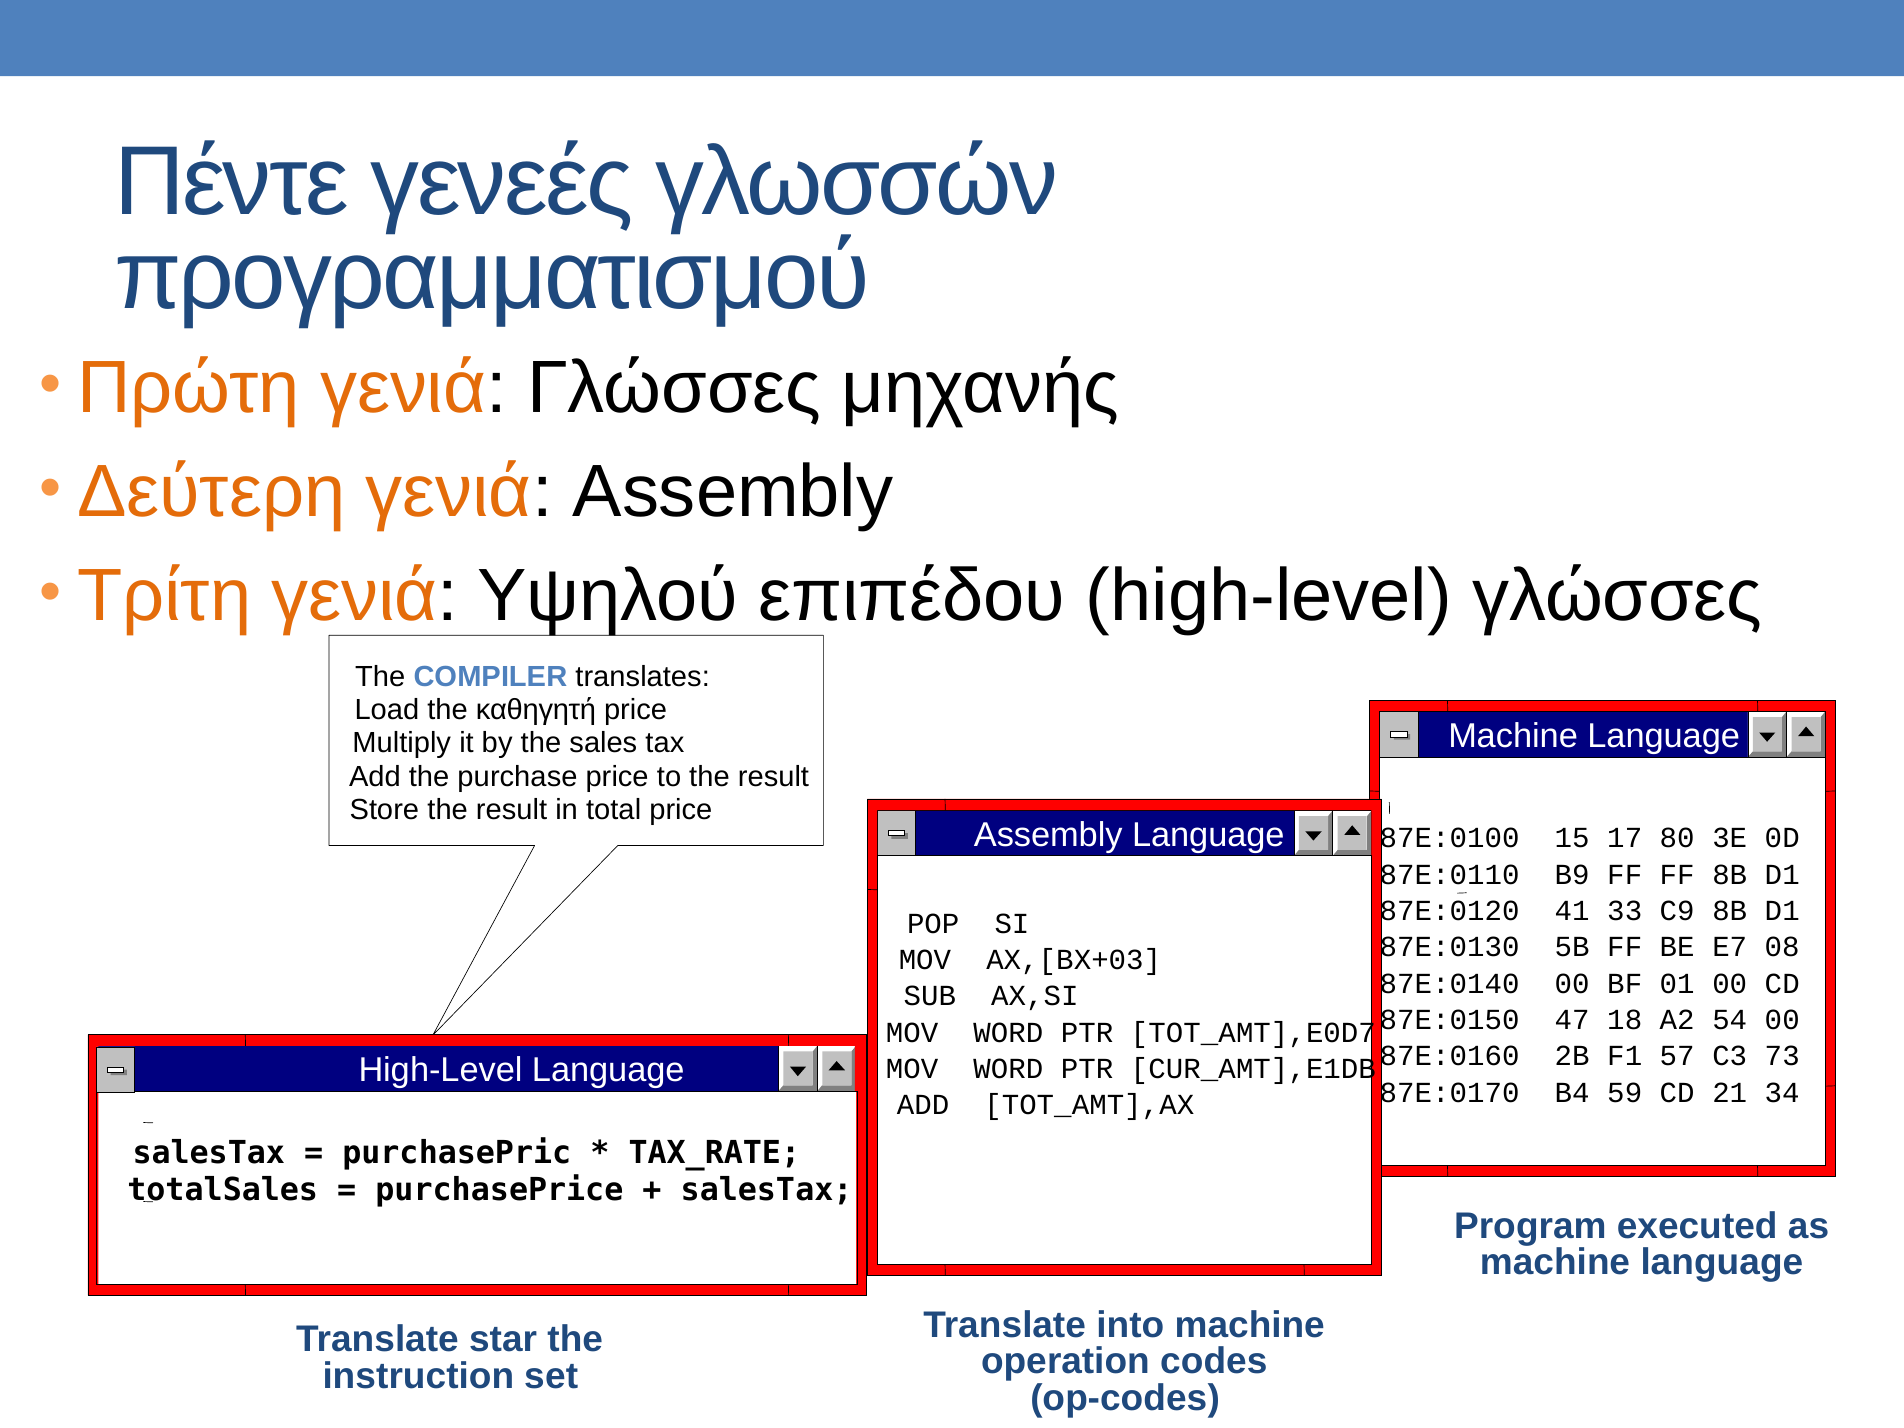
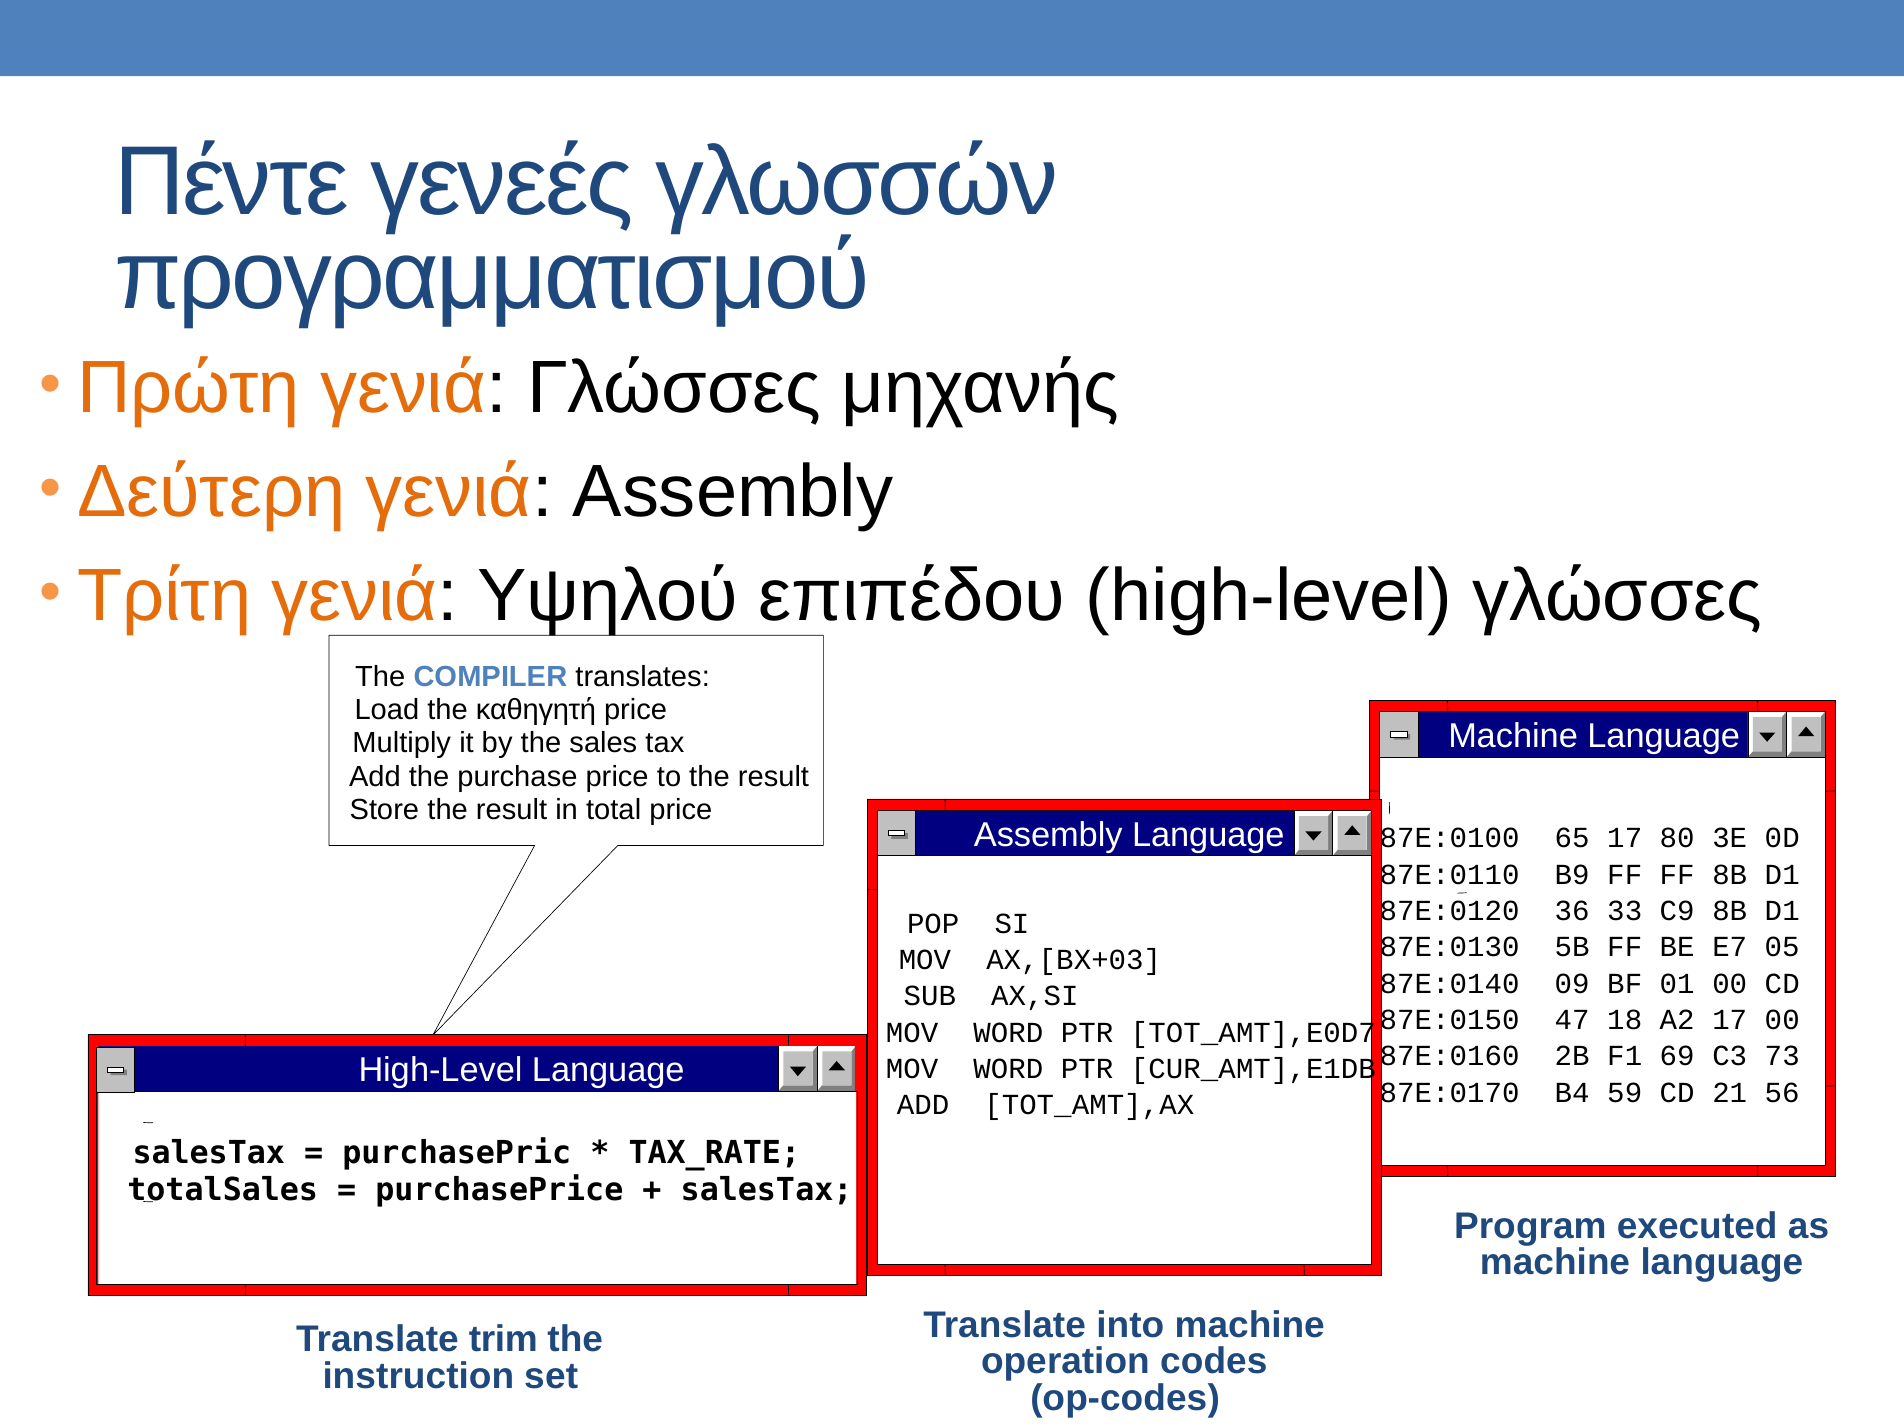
15: 15 -> 65
41: 41 -> 36
08: 08 -> 05
00 at (1572, 984): 00 -> 09
A2 54: 54 -> 17
57: 57 -> 69
34: 34 -> 56
star: star -> trim
